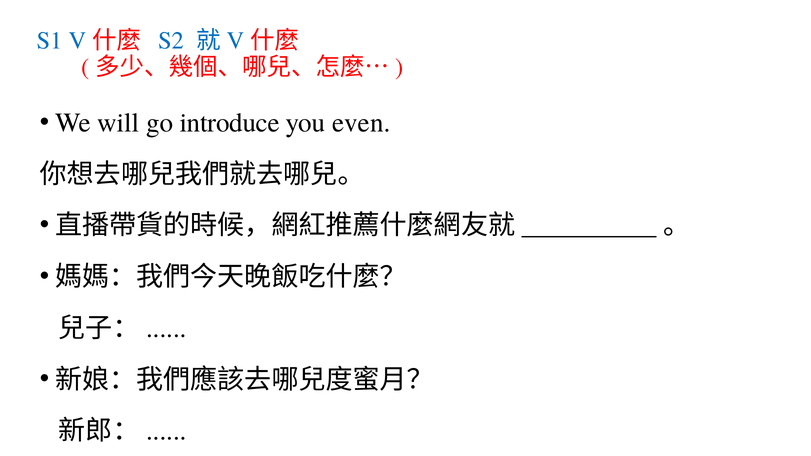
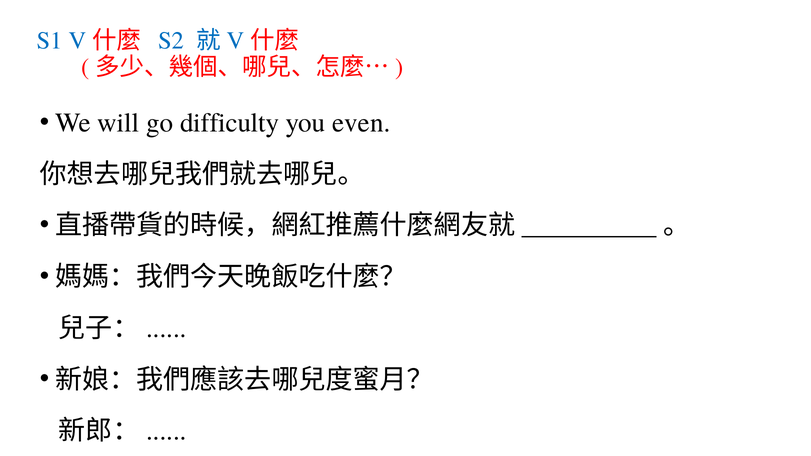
introduce: introduce -> difficulty
